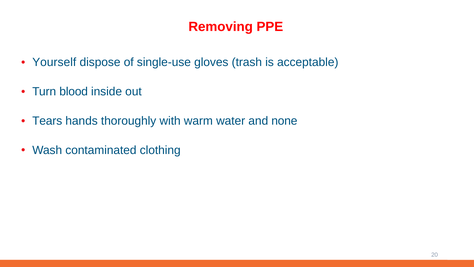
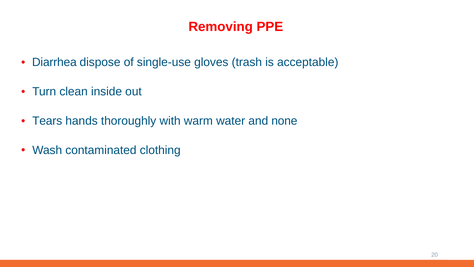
Yourself: Yourself -> Diarrhea
blood: blood -> clean
